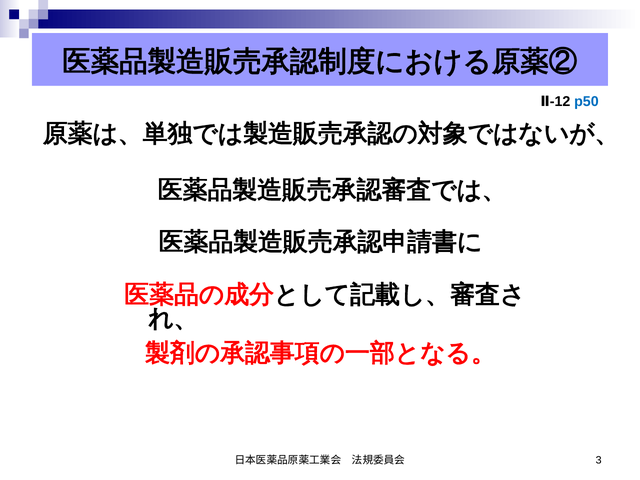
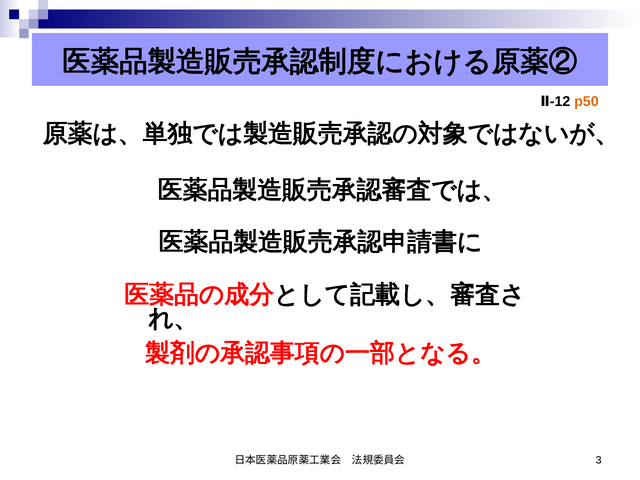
p50 colour: blue -> orange
